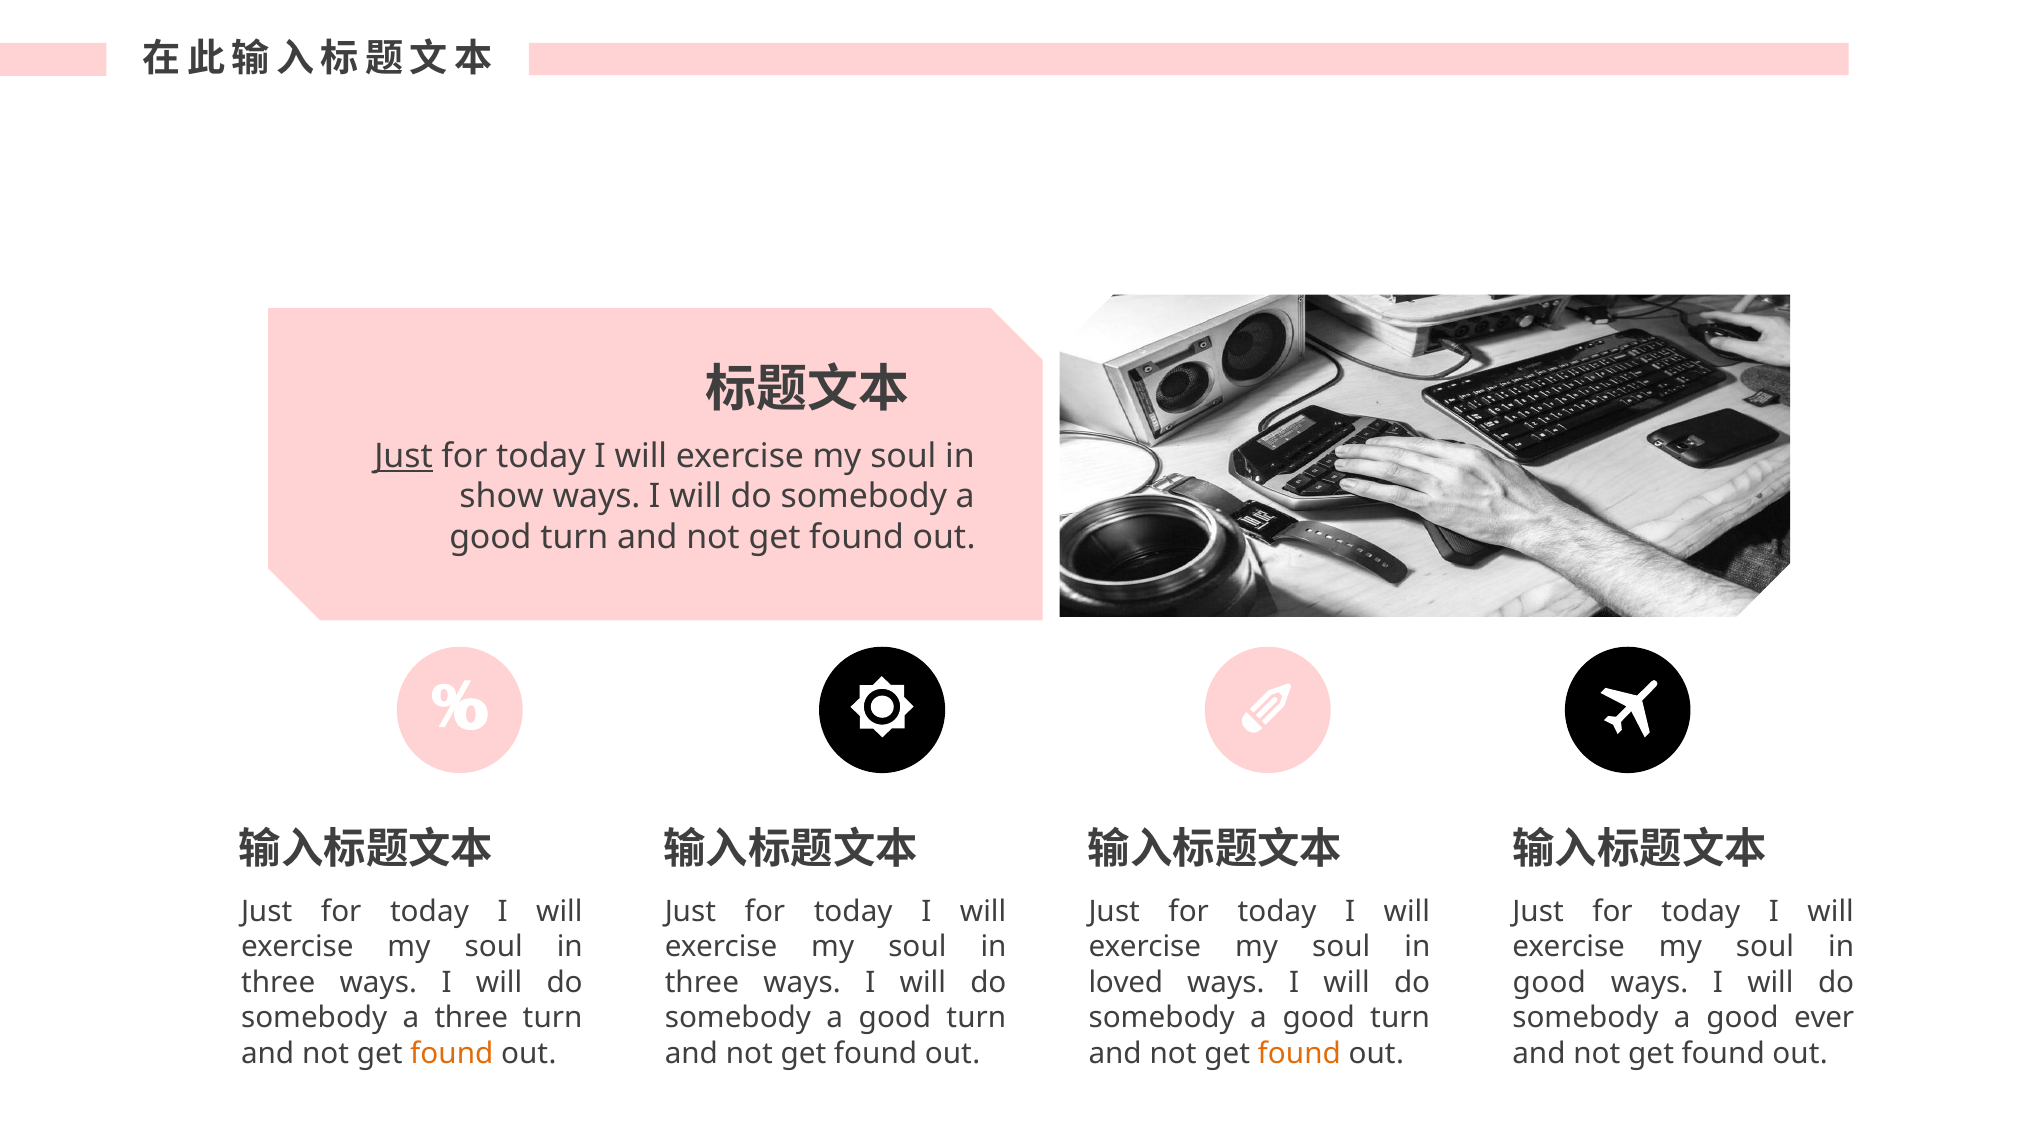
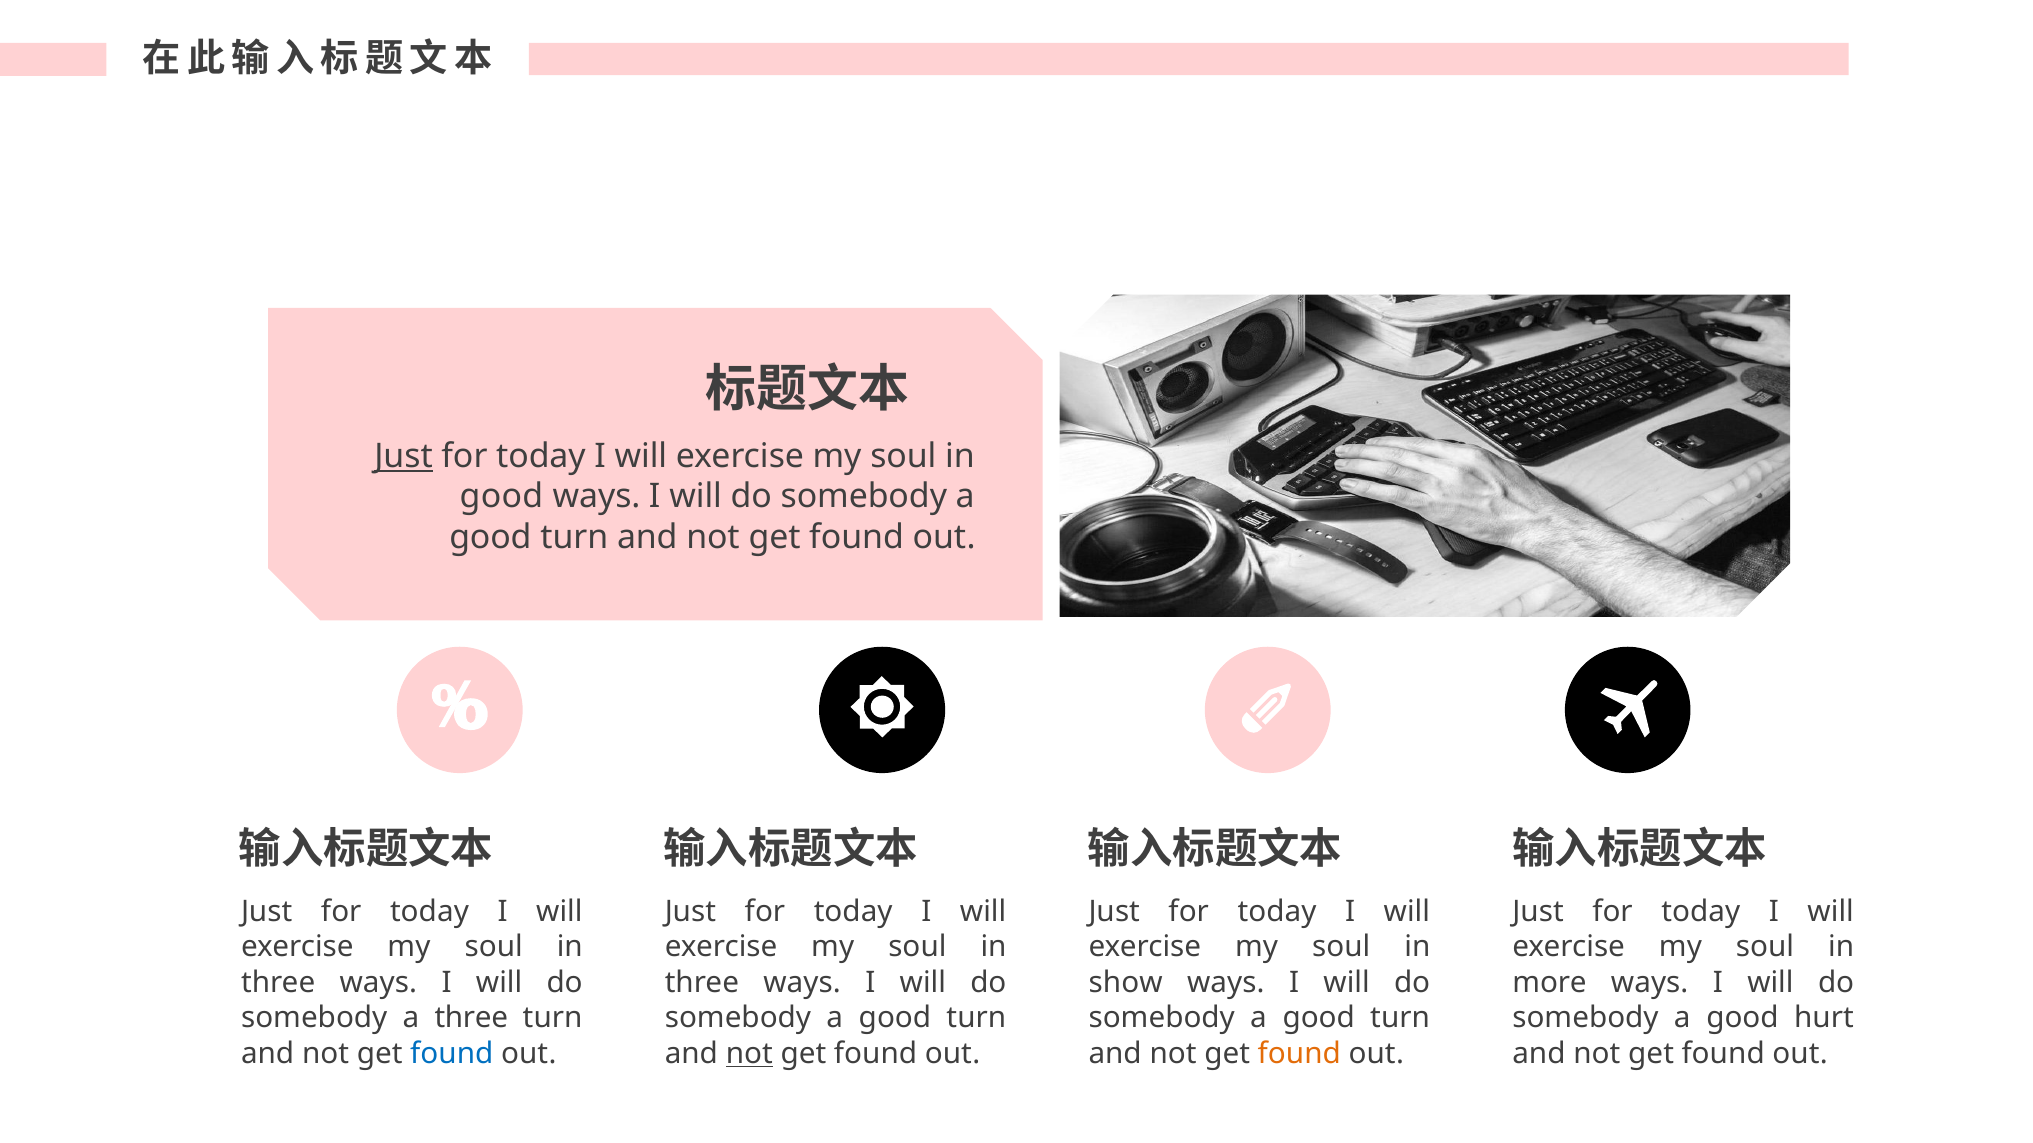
show at (502, 497): show -> good
loved: loved -> show
good at (1549, 983): good -> more
ever: ever -> hurt
found at (452, 1054) colour: orange -> blue
not at (749, 1054) underline: none -> present
